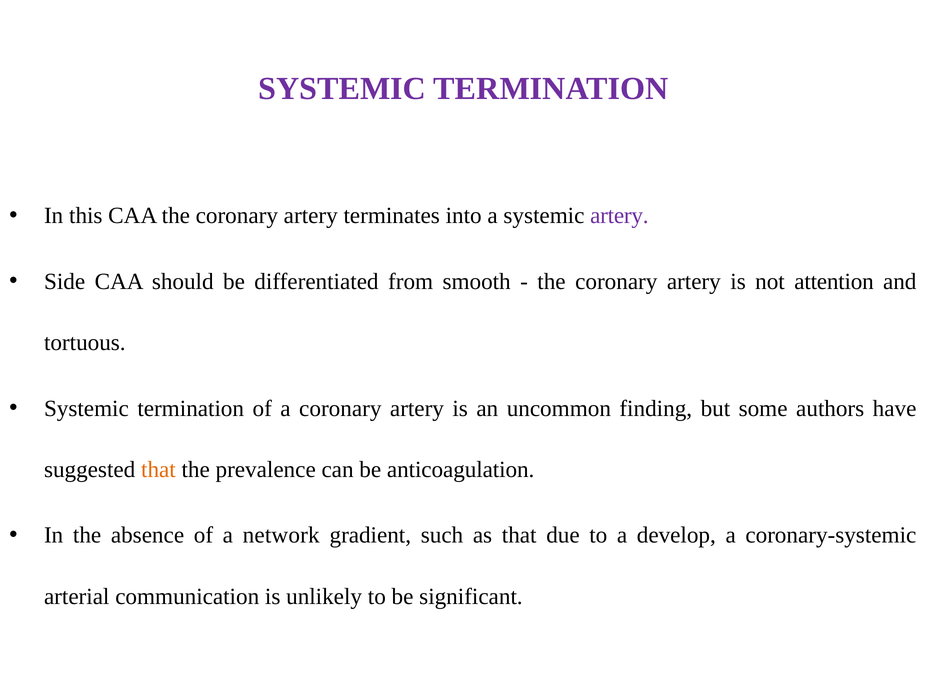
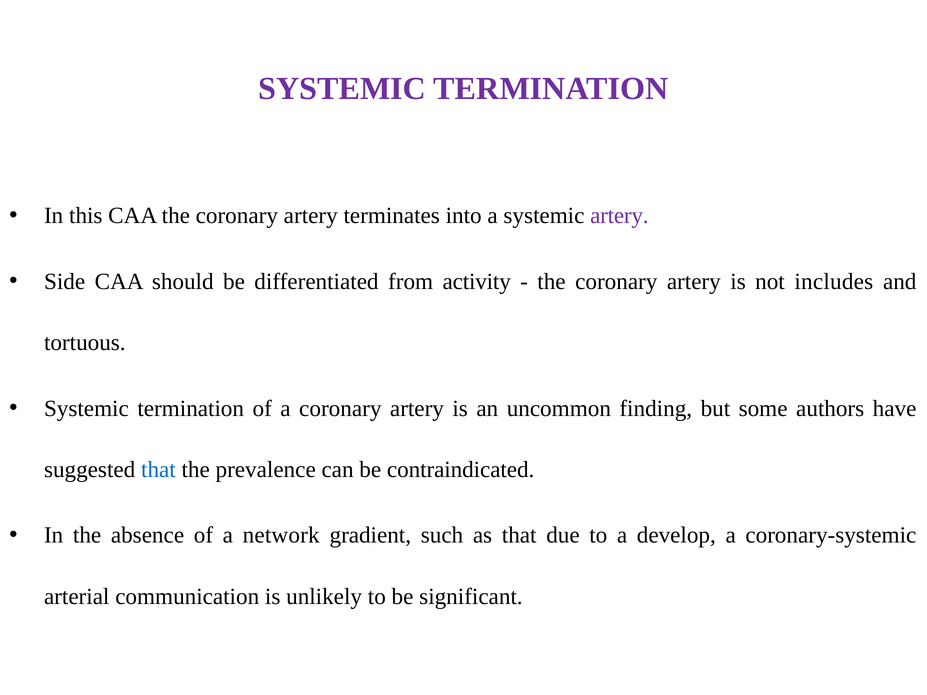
smooth: smooth -> activity
attention: attention -> includes
that at (158, 470) colour: orange -> blue
anticoagulation: anticoagulation -> contraindicated
